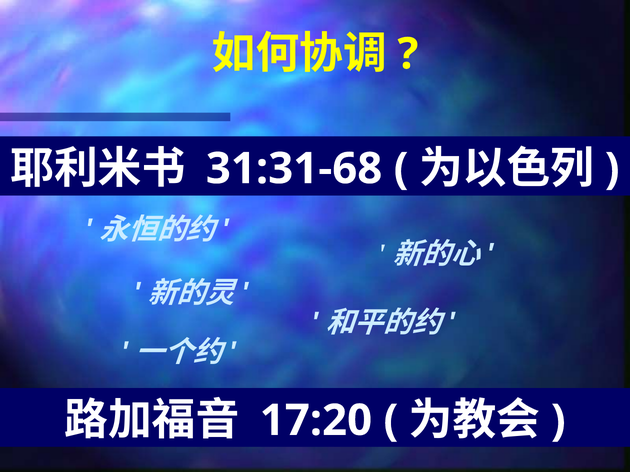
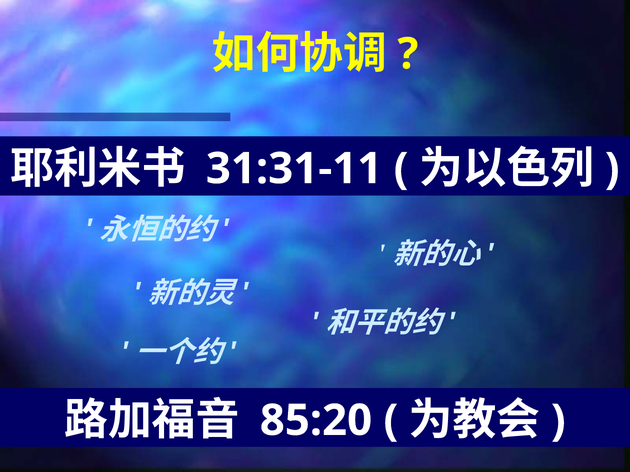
31:31-68: 31:31-68 -> 31:31-11
17:20: 17:20 -> 85:20
